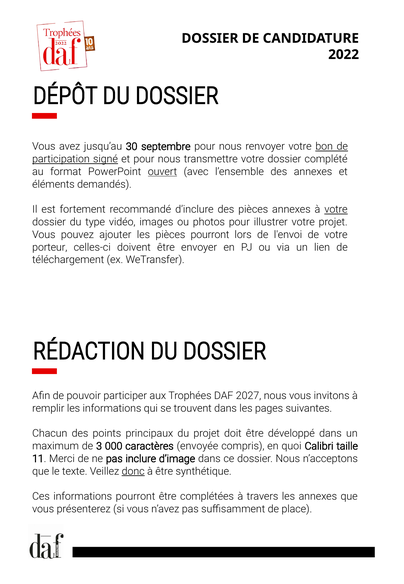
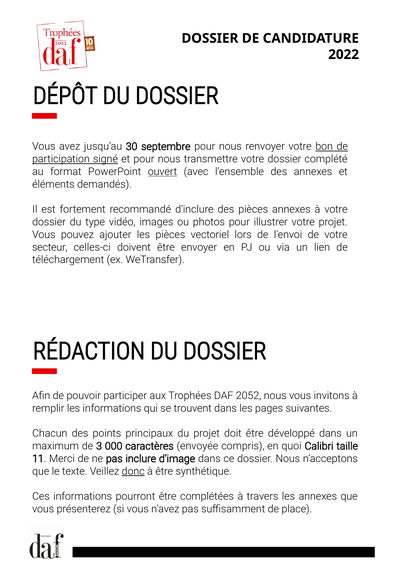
votre at (336, 209) underline: present -> none
pièces pourront: pourront -> vectoriel
porteur: porteur -> secteur
2027: 2027 -> 2052
